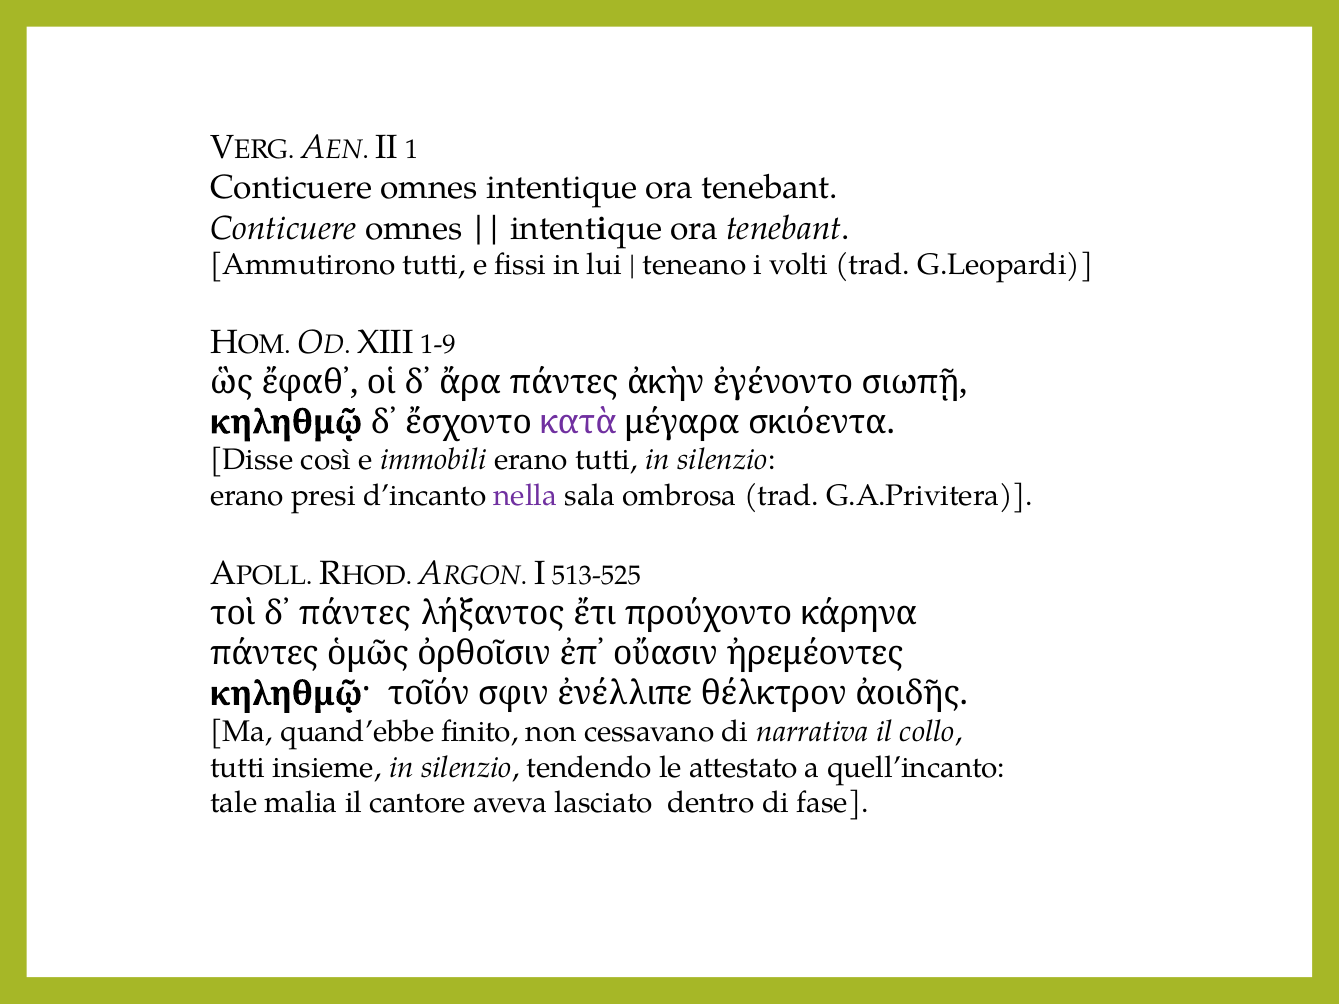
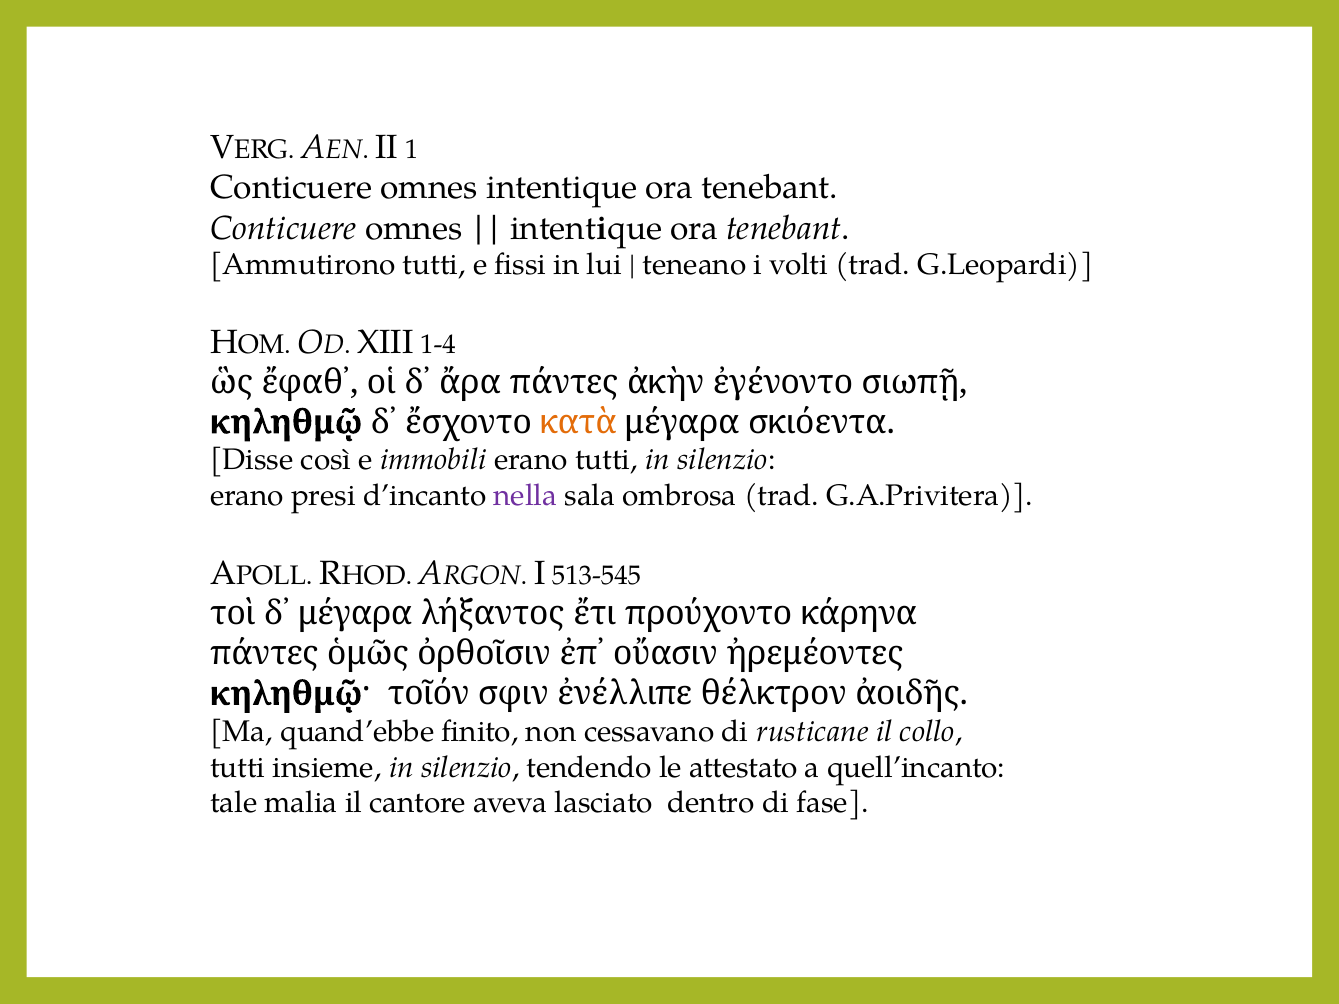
1-9: 1-9 -> 1-4
κατὰ colour: purple -> orange
513-525: 513-525 -> 513-545
δ᾽ πάντες: πάντες -> μέγαρα
narrativa: narrativa -> rusticane
